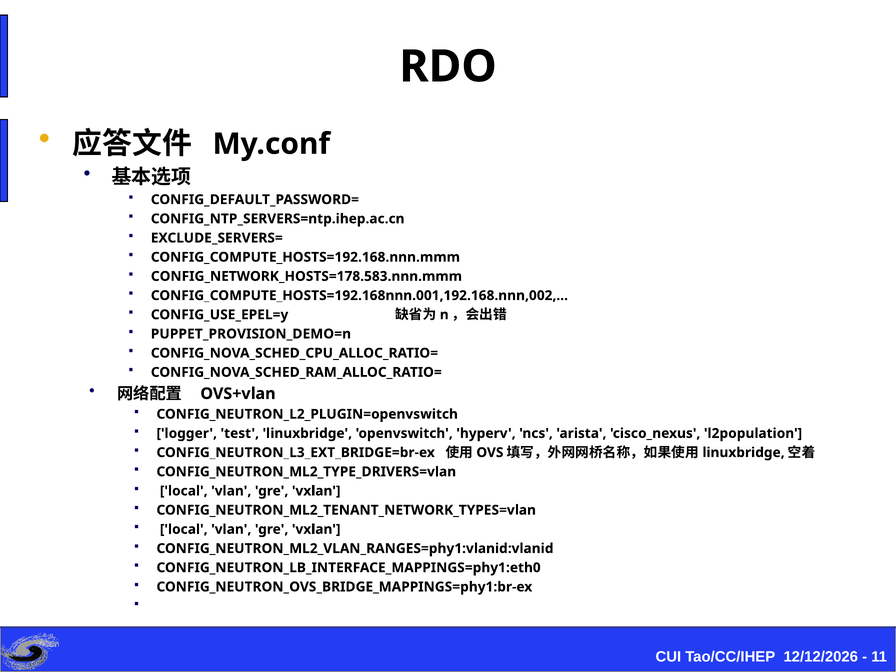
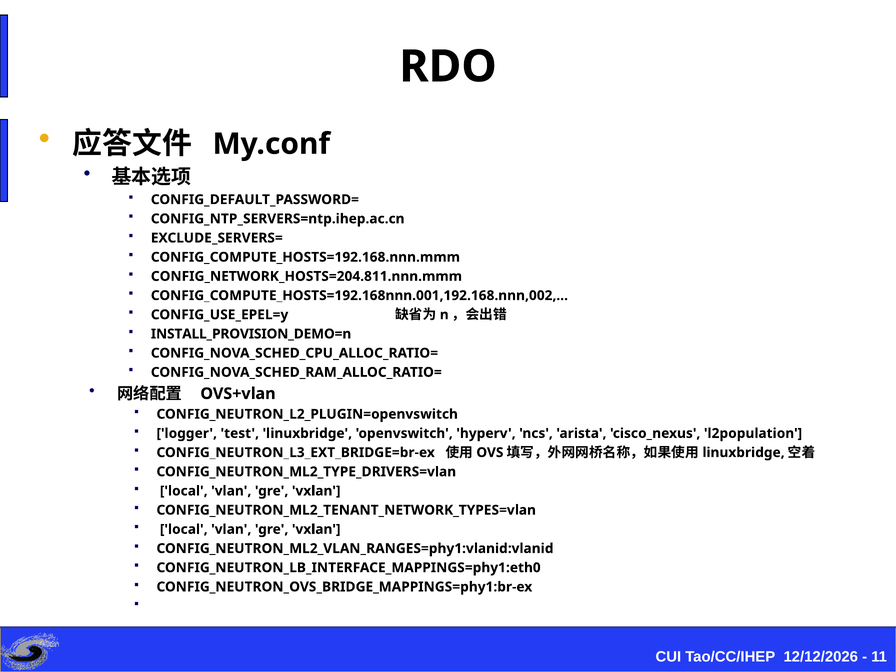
CONFIG_NETWORK_HOSTS=178.583.nnn.mmm: CONFIG_NETWORK_HOSTS=178.583.nnn.mmm -> CONFIG_NETWORK_HOSTS=204.811.nnn.mmm
PUPPET_PROVISION_DEMO=n: PUPPET_PROVISION_DEMO=n -> INSTALL_PROVISION_DEMO=n
